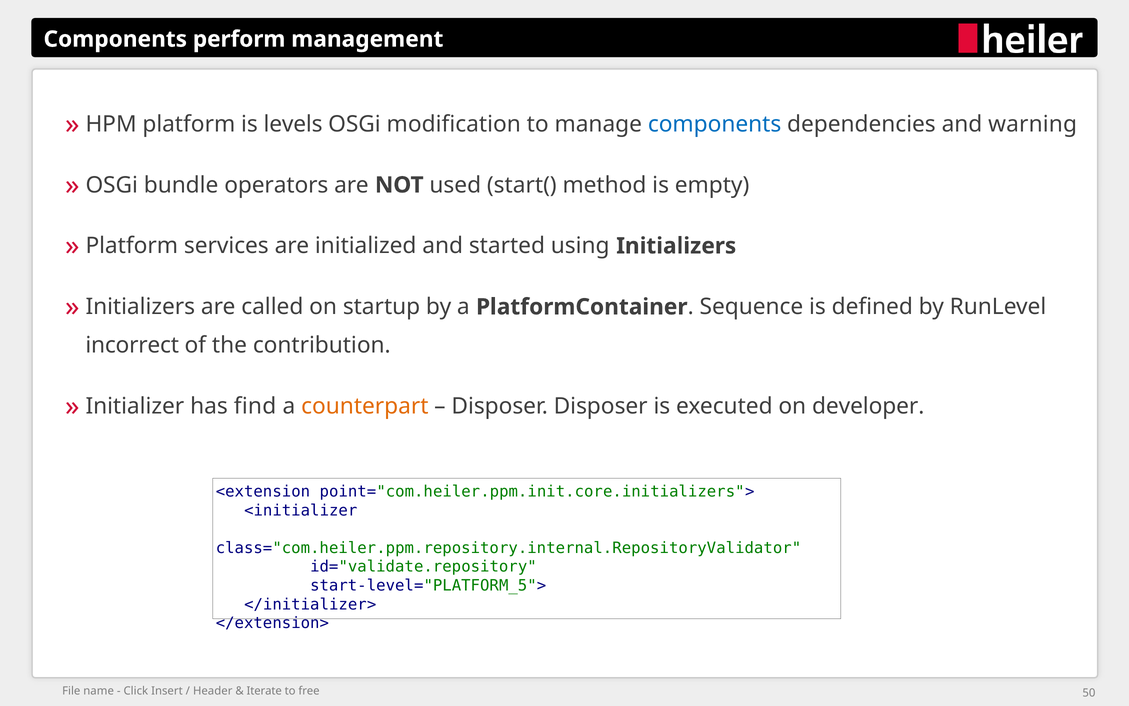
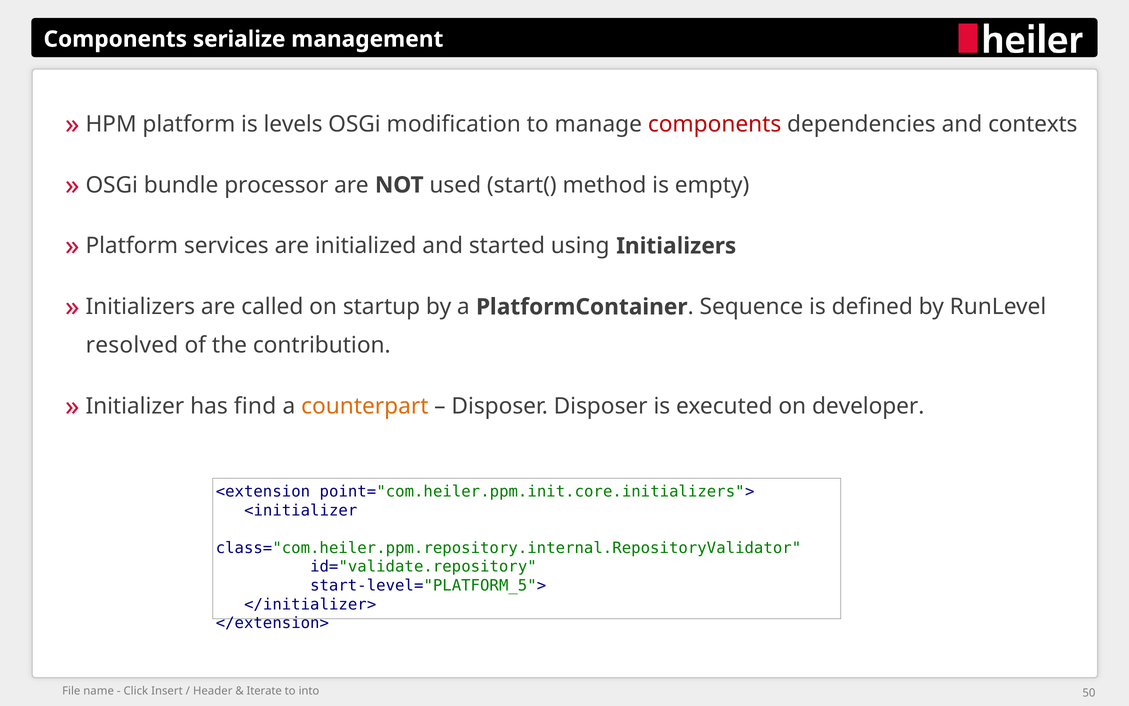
perform: perform -> serialize
components at (715, 124) colour: blue -> red
warning: warning -> contexts
operators: operators -> processor
incorrect: incorrect -> resolved
free: free -> into
